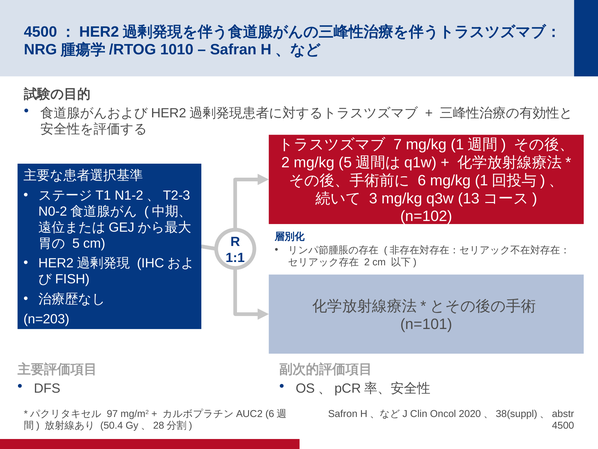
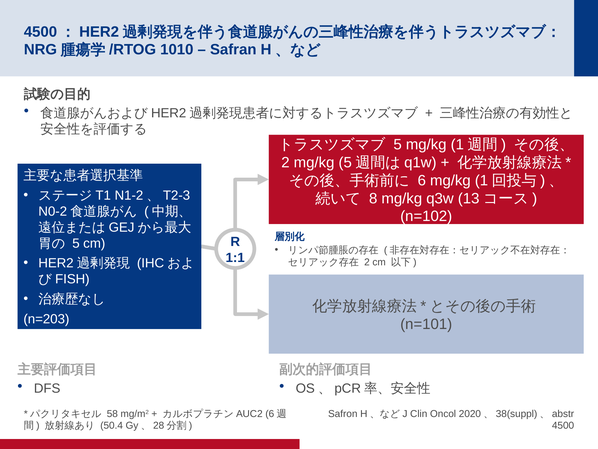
7 at (398, 144): 7 -> 5
3: 3 -> 8
97: 97 -> 58
